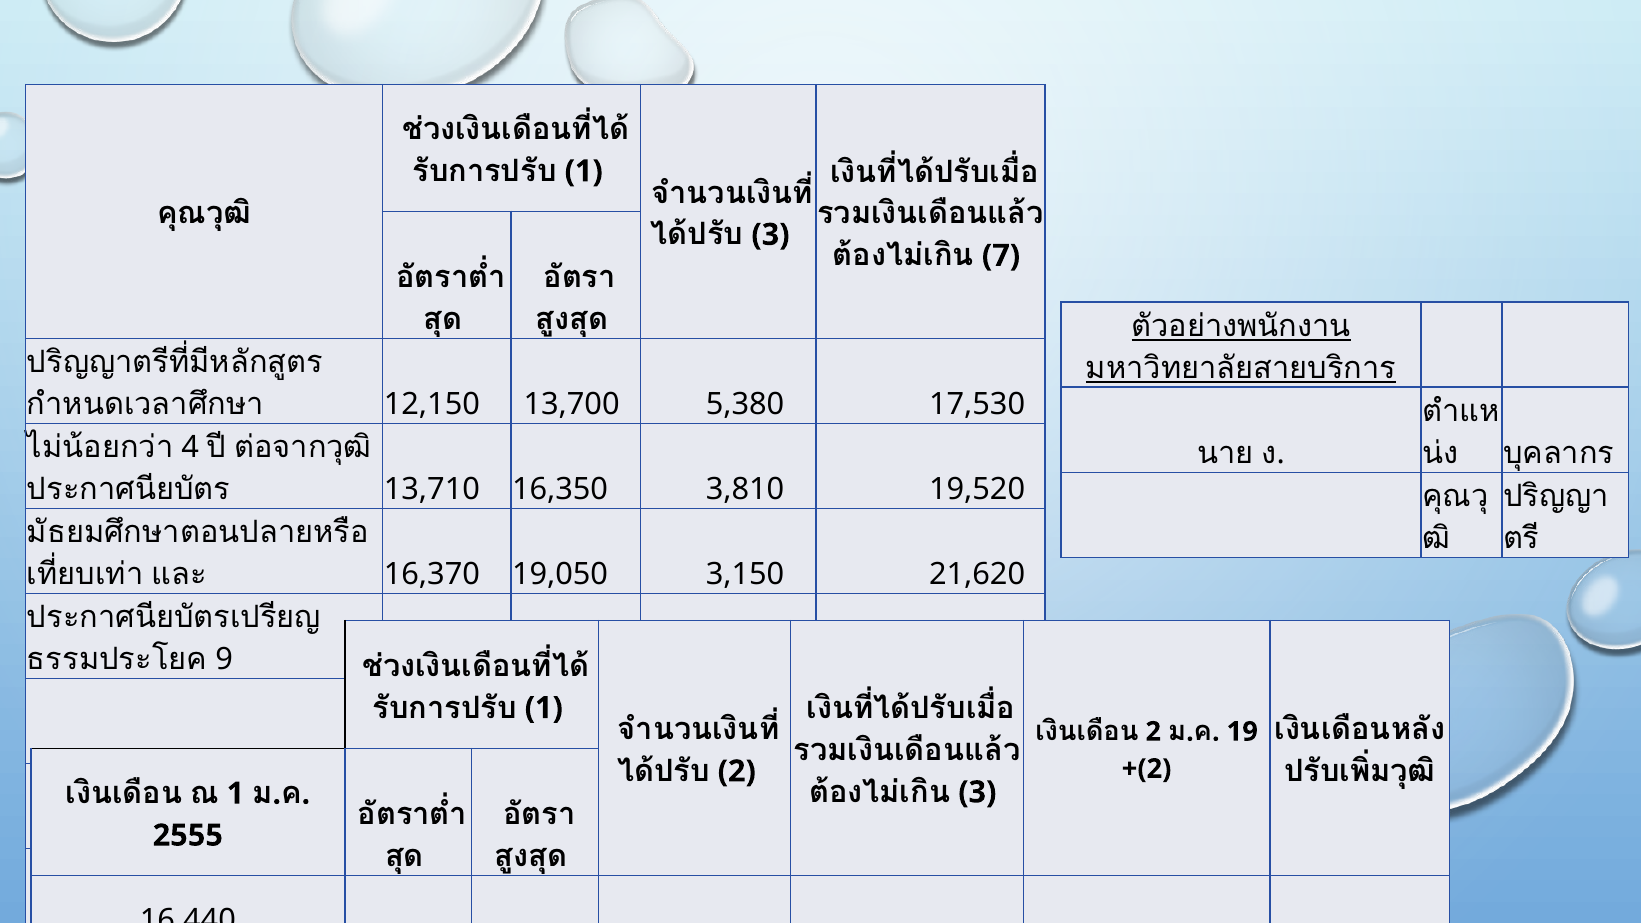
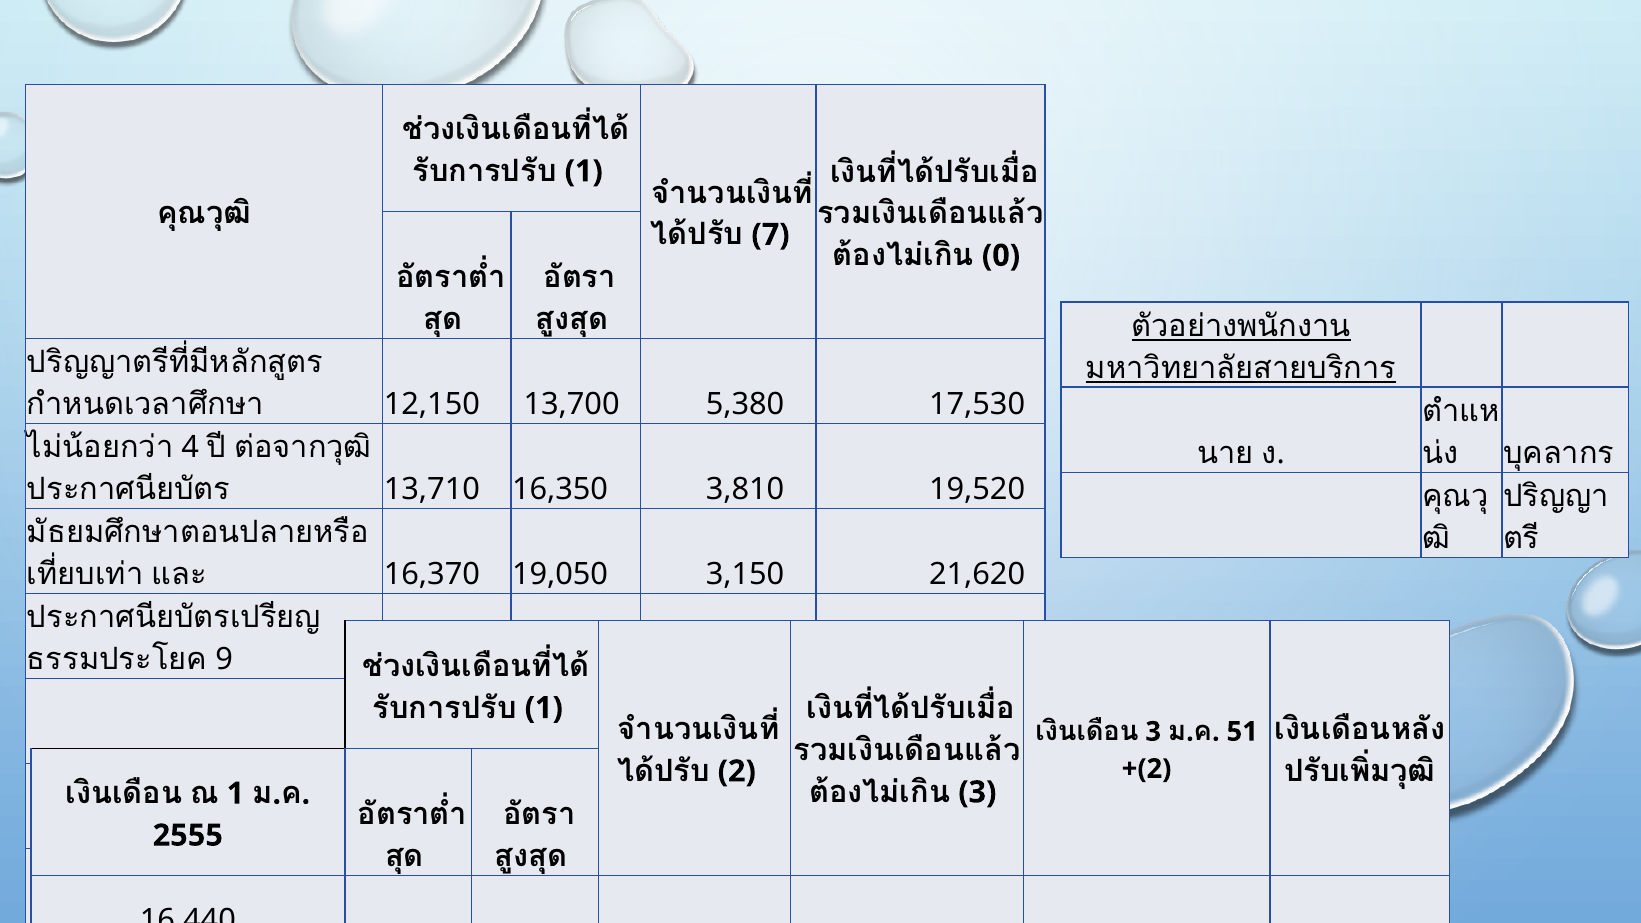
3 at (771, 235): 3 -> 7
7: 7 -> 0
2 at (1153, 732): 2 -> 3
19: 19 -> 51
